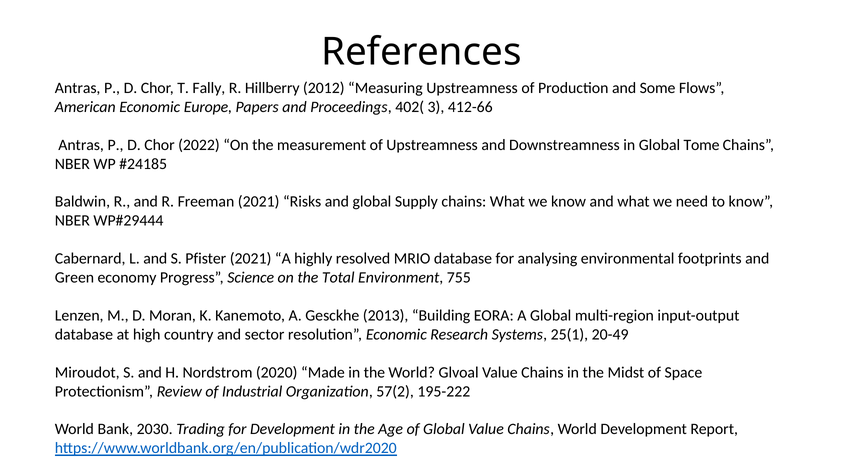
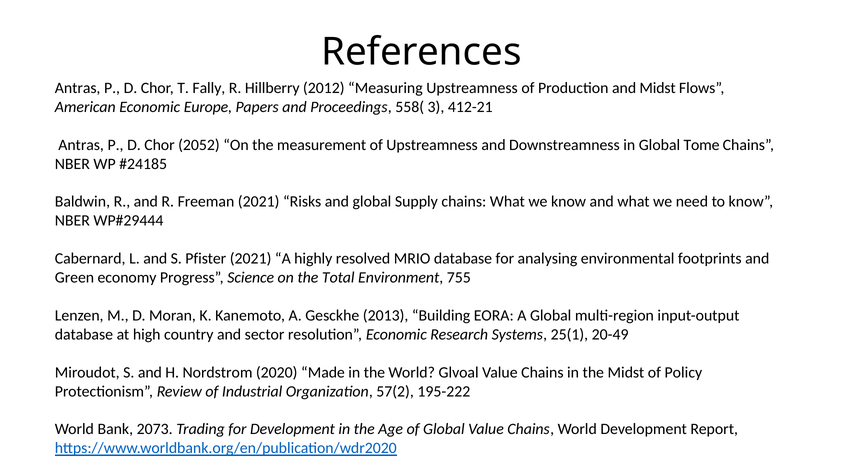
and Some: Some -> Midst
402(: 402( -> 558(
412-66: 412-66 -> 412-21
2022: 2022 -> 2052
Space: Space -> Policy
2030: 2030 -> 2073
